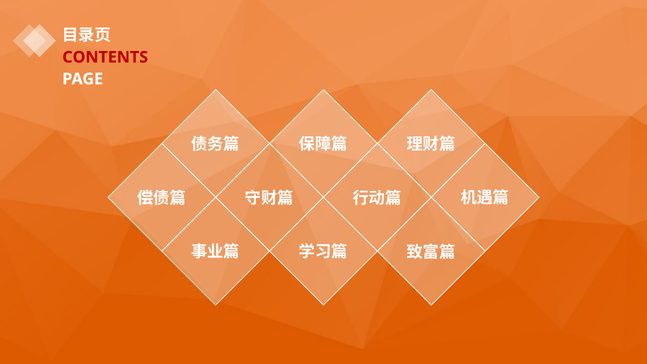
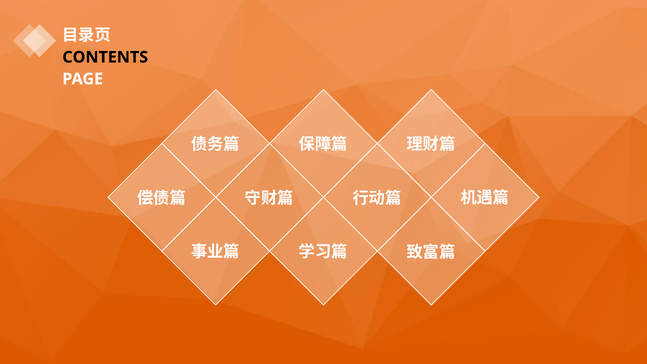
CONTENTS colour: red -> black
